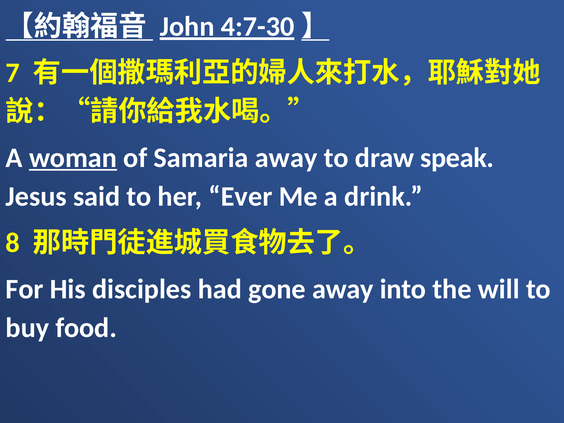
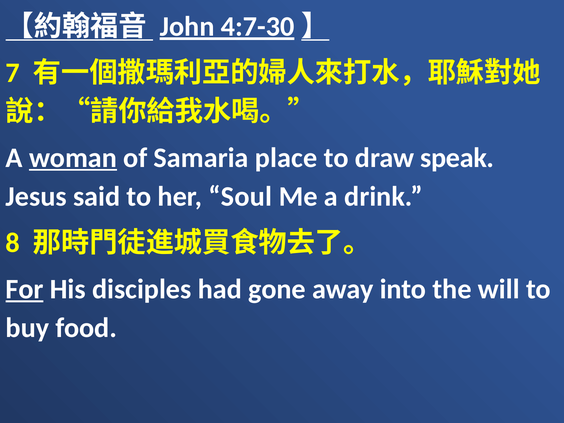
Samaria away: away -> place
Ever: Ever -> Soul
For underline: none -> present
